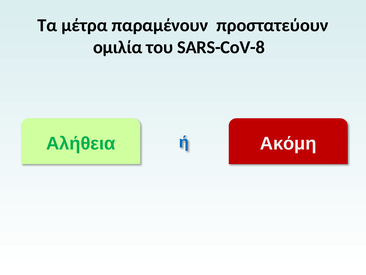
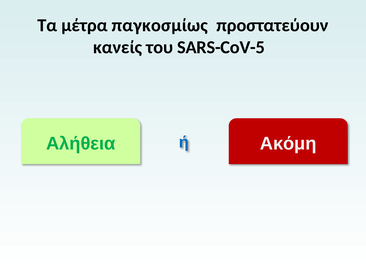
παραμένουν: παραμένουν -> παγκοσμίως
ομιλία: ομιλία -> κανείς
SARS-CoV-8: SARS-CoV-8 -> SARS-CoV-5
